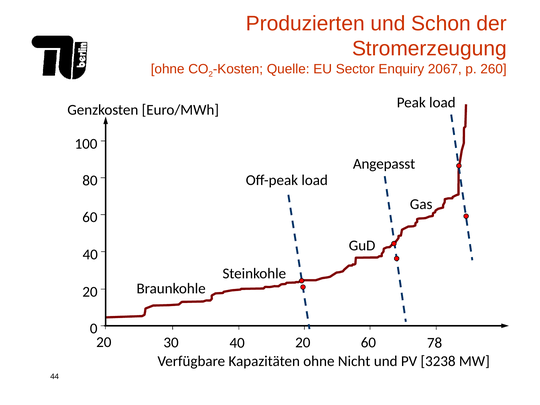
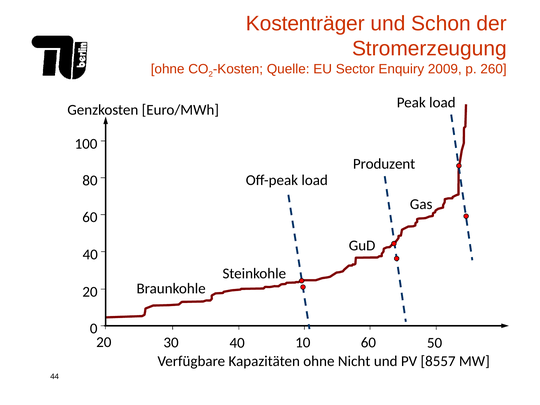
Produzierten: Produzierten -> Kostenträger
2067: 2067 -> 2009
Angepasst: Angepasst -> Produzent
30 40 20: 20 -> 10
78: 78 -> 50
3238: 3238 -> 8557
